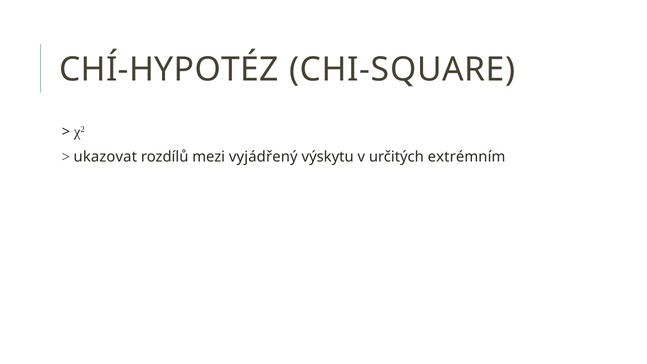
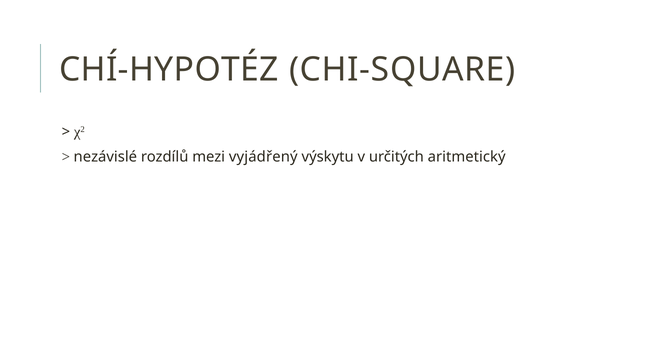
ukazovat: ukazovat -> nezávislé
extrémním: extrémním -> aritmetický
